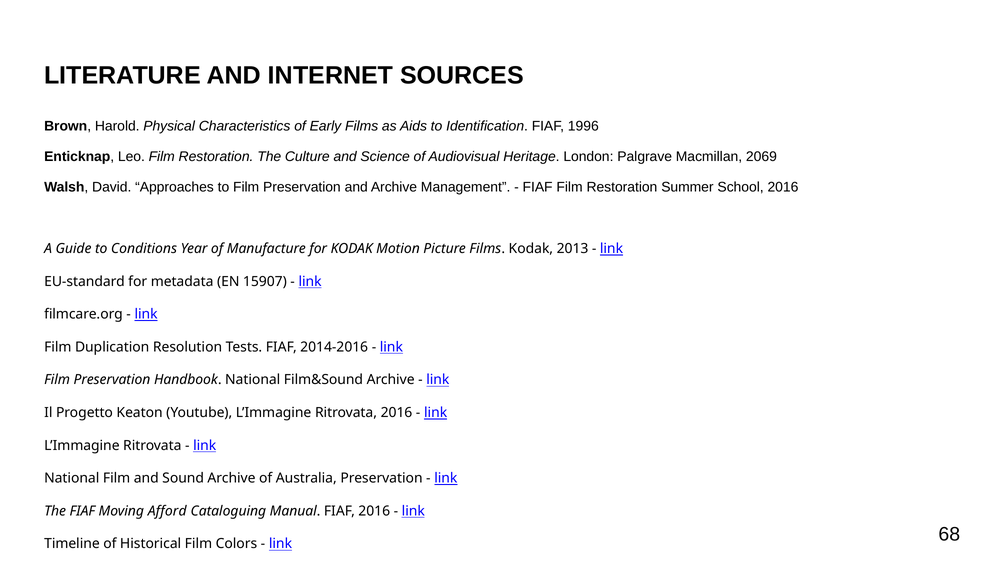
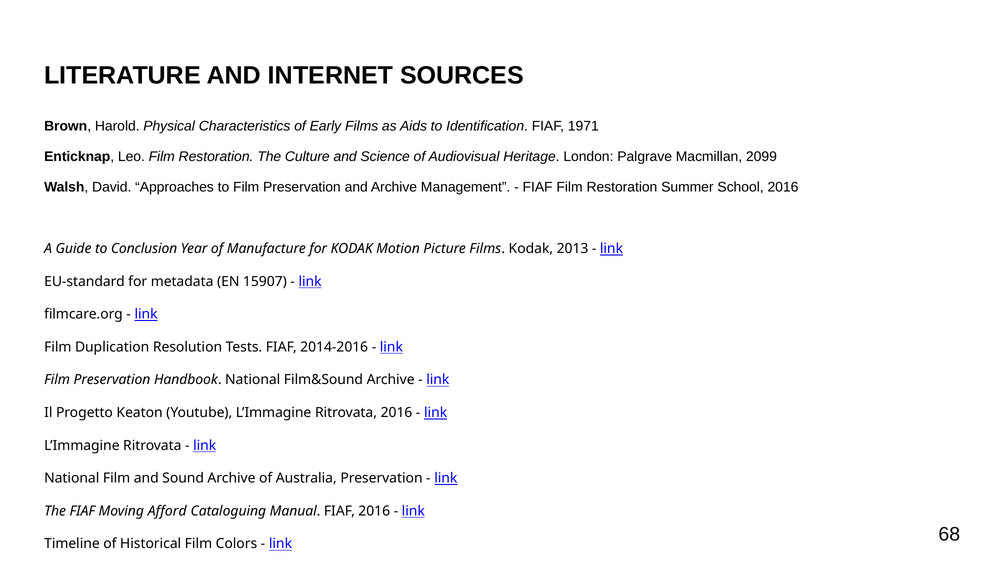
1996: 1996 -> 1971
2069: 2069 -> 2099
Conditions: Conditions -> Conclusion
